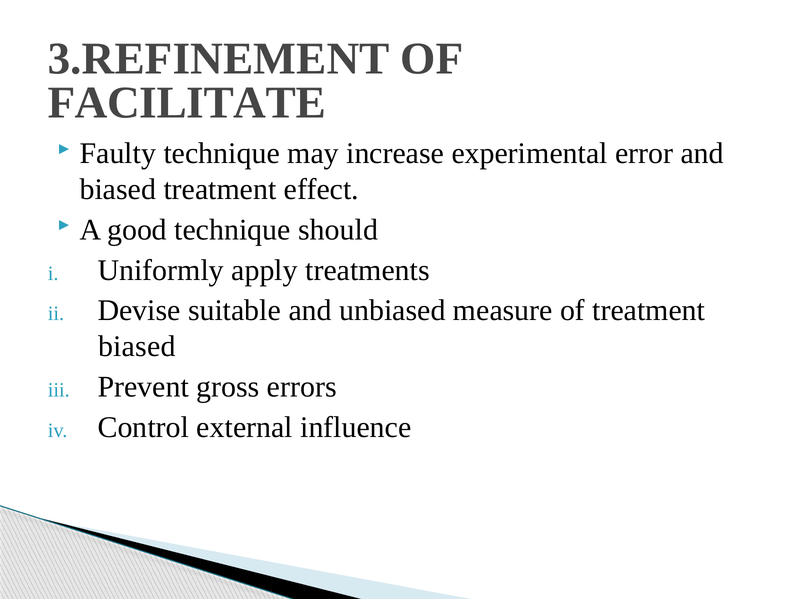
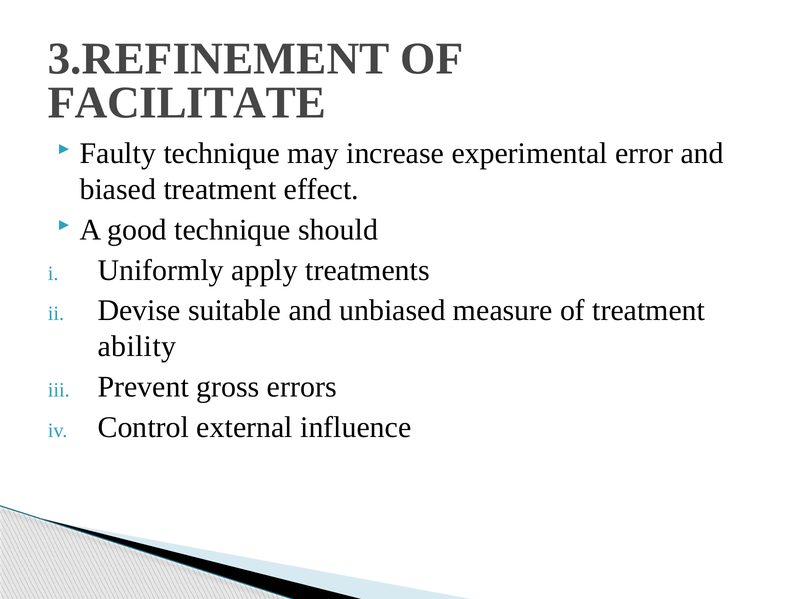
biased at (137, 346): biased -> ability
